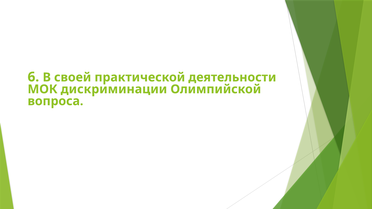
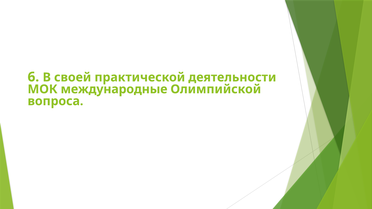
дискриминации: дискриминации -> международные
